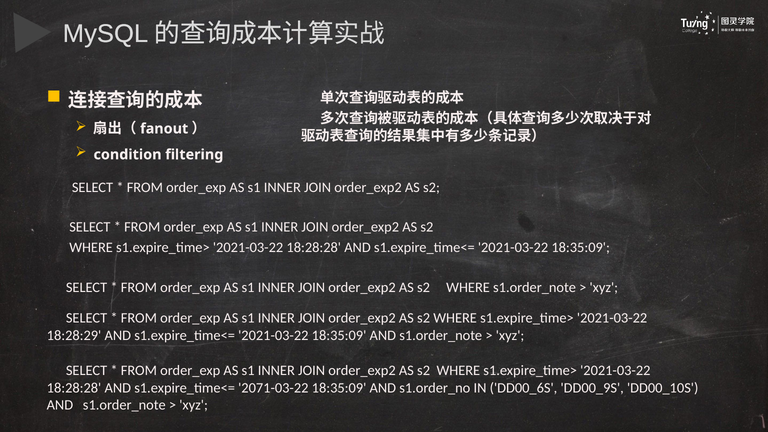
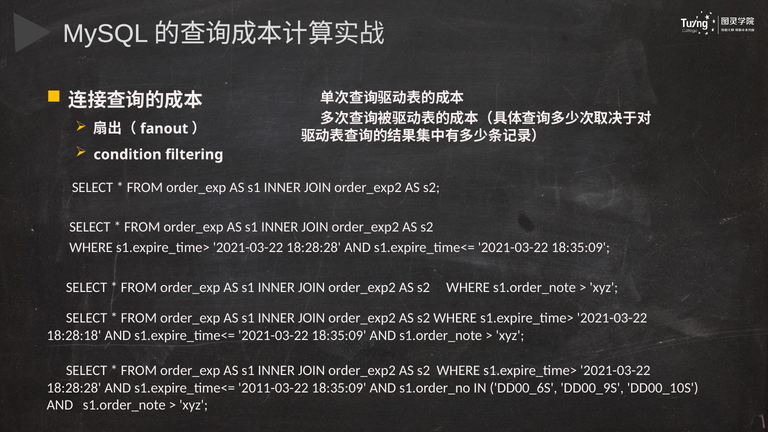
18:28:29: 18:28:29 -> 18:28:18
2071-03-22: 2071-03-22 -> 2011-03-22
